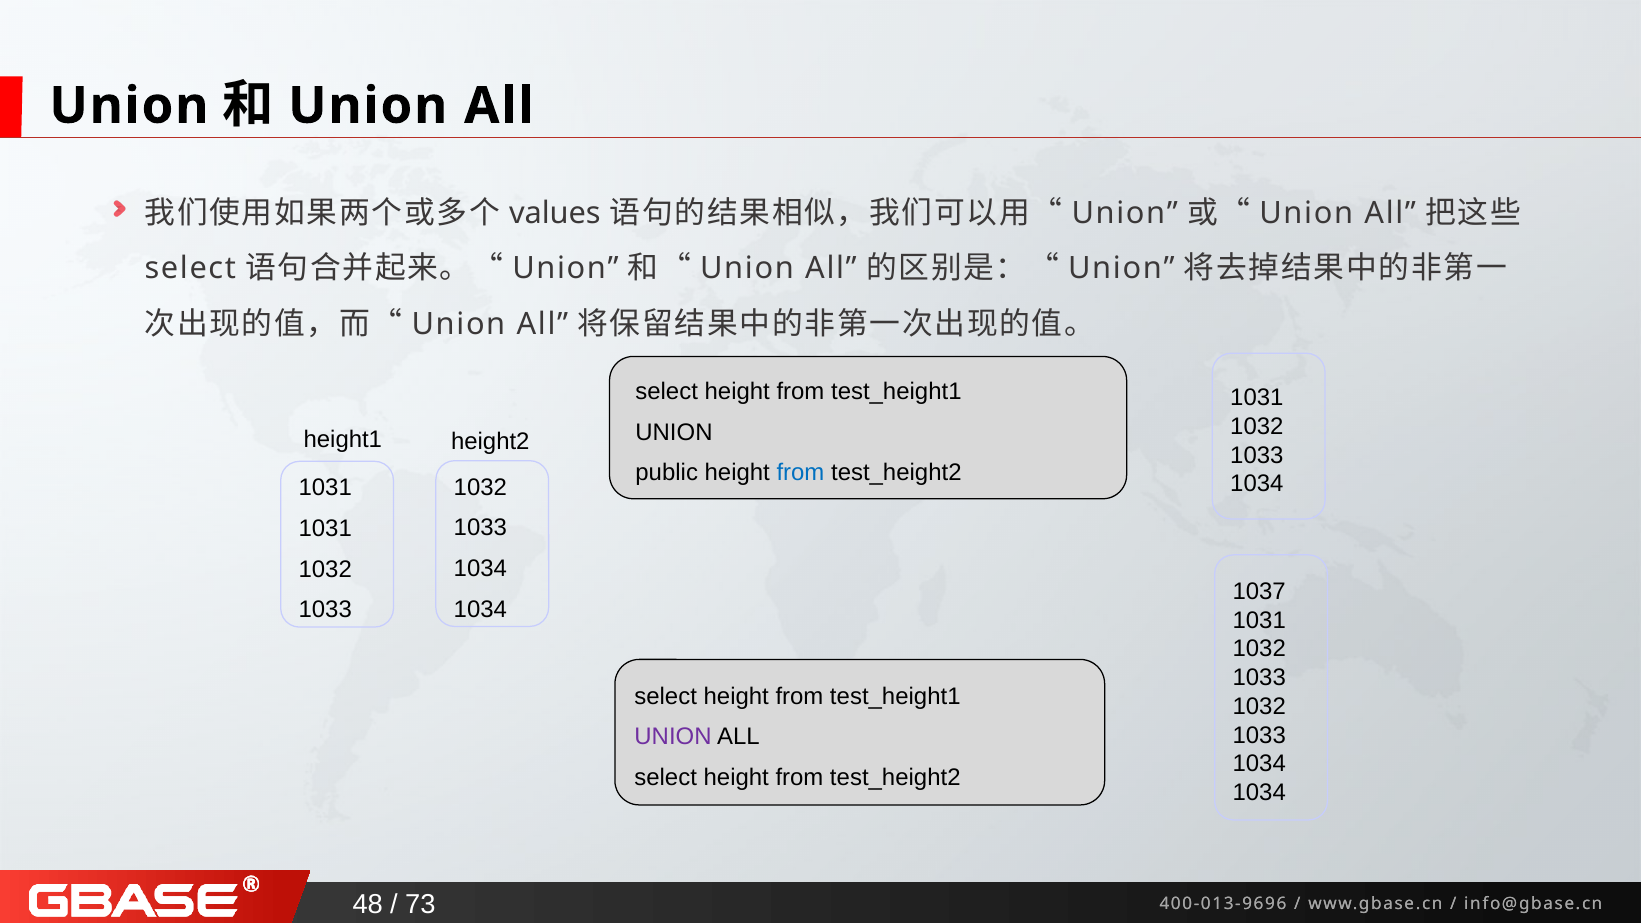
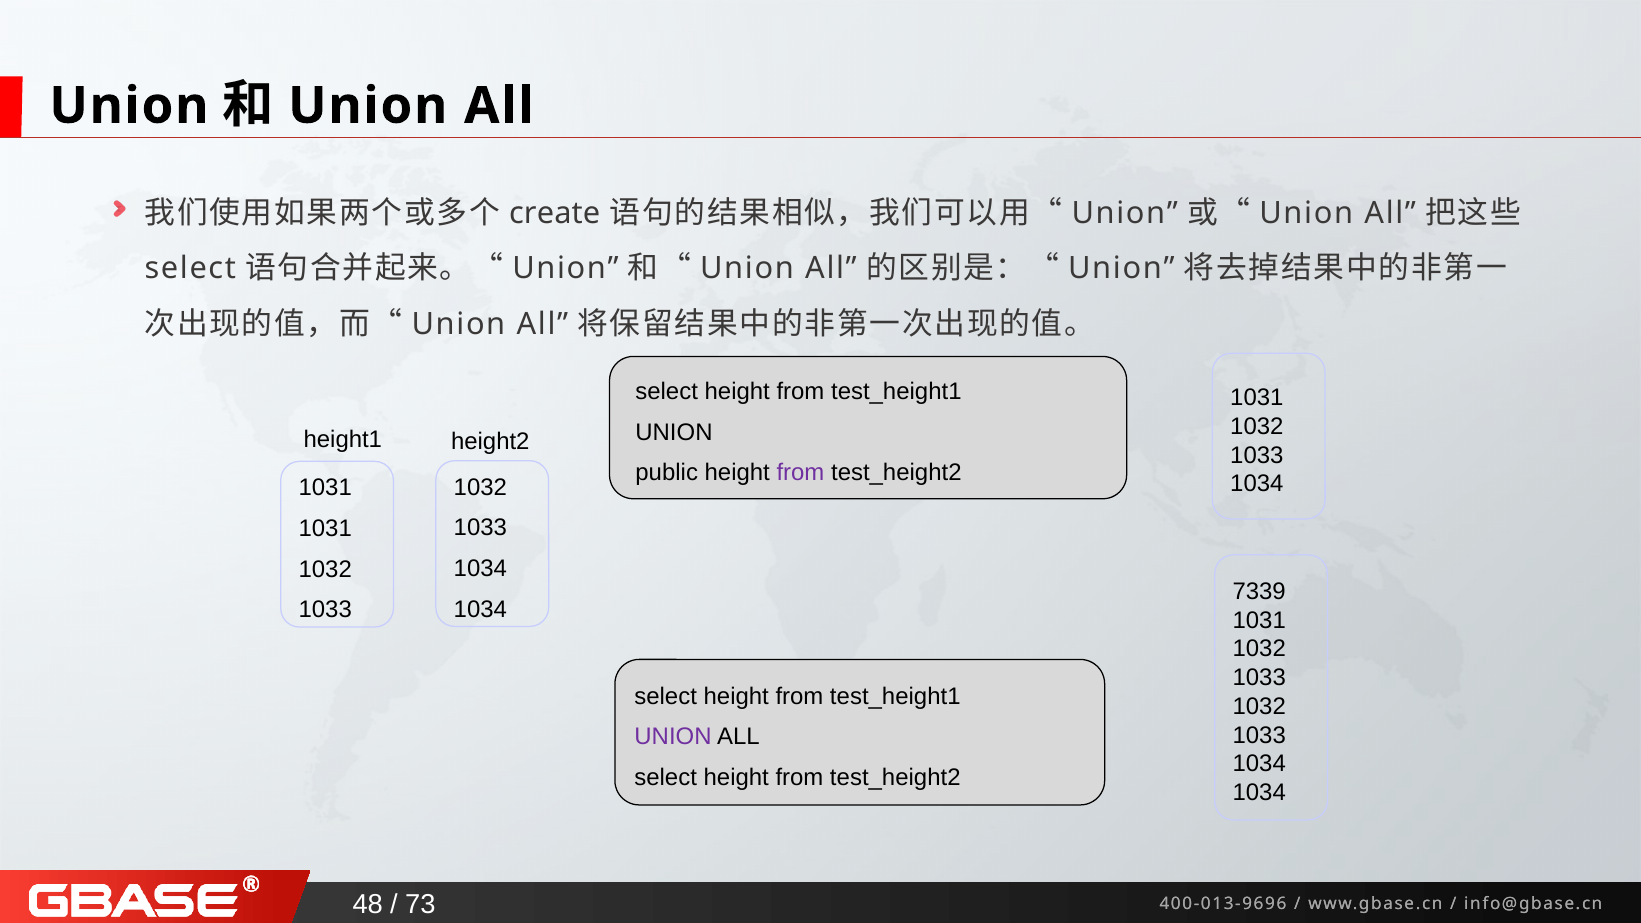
values: values -> create
from at (800, 473) colour: blue -> purple
1037: 1037 -> 7339
